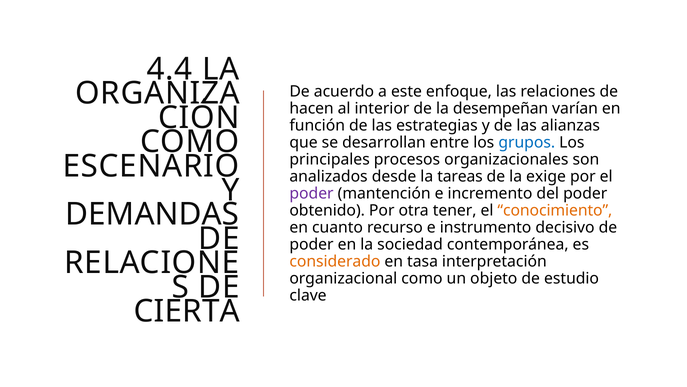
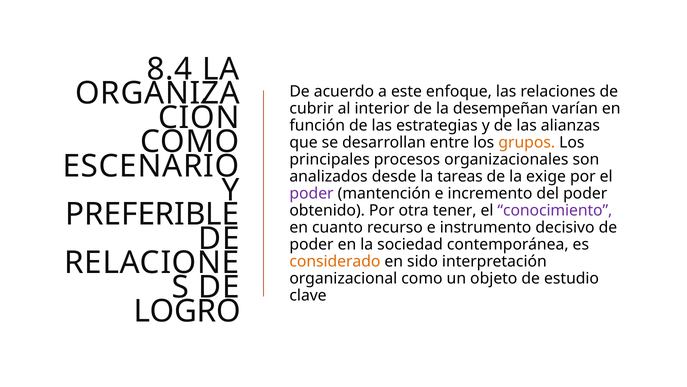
4.4: 4.4 -> 8.4
hacen: hacen -> cubrir
grupos colour: blue -> orange
DEMANDAS: DEMANDAS -> PREFERIBLE
conocimiento colour: orange -> purple
tasa: tasa -> sido
CIERTA: CIERTA -> LOGRO
